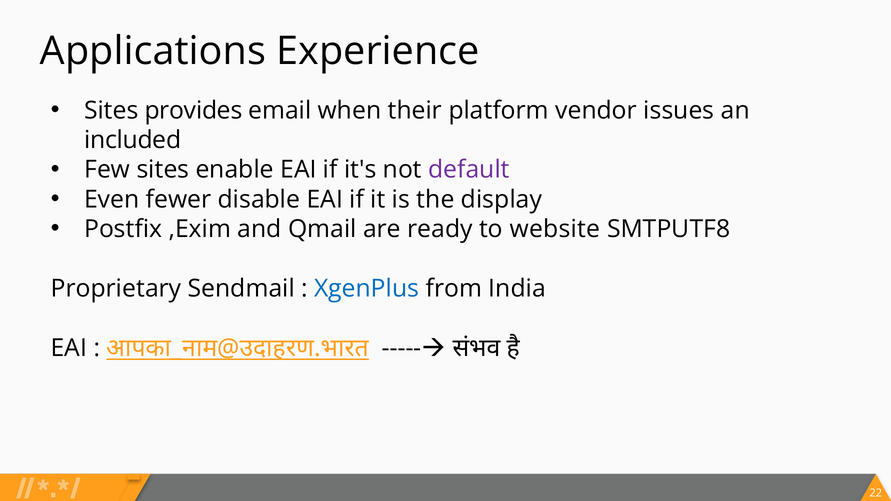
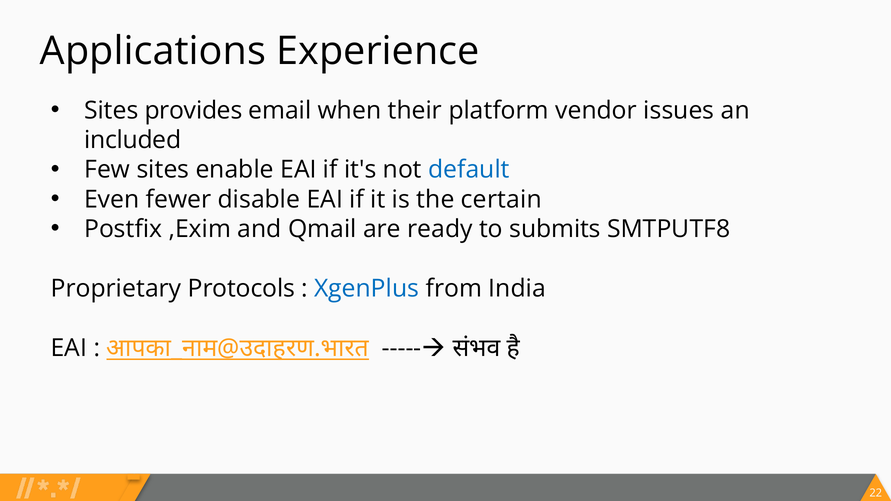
default colour: purple -> blue
display: display -> certain
website: website -> submits
Sendmail: Sendmail -> Protocols
